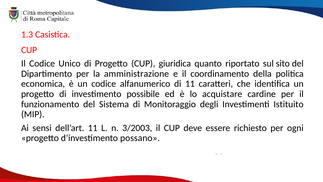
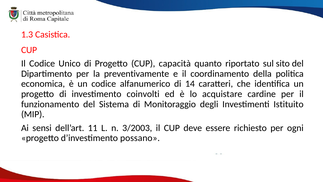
giuridica: giuridica -> capacità
amministrazione: amministrazione -> preventivamente
di 11: 11 -> 14
possibile: possibile -> coinvolti
